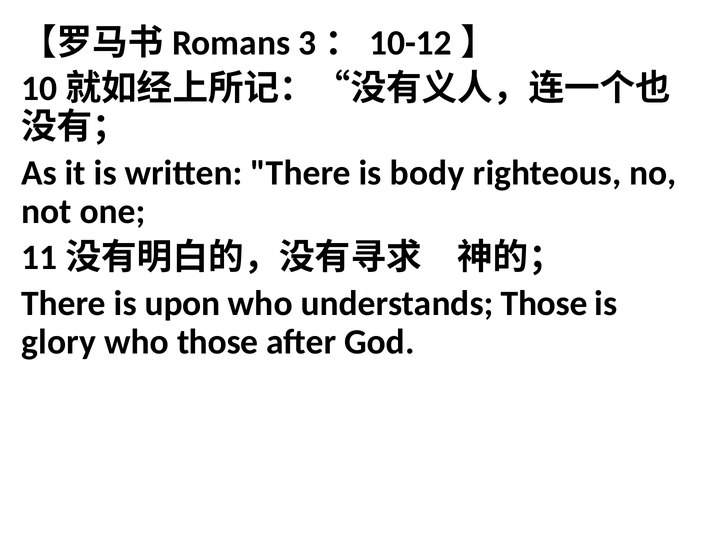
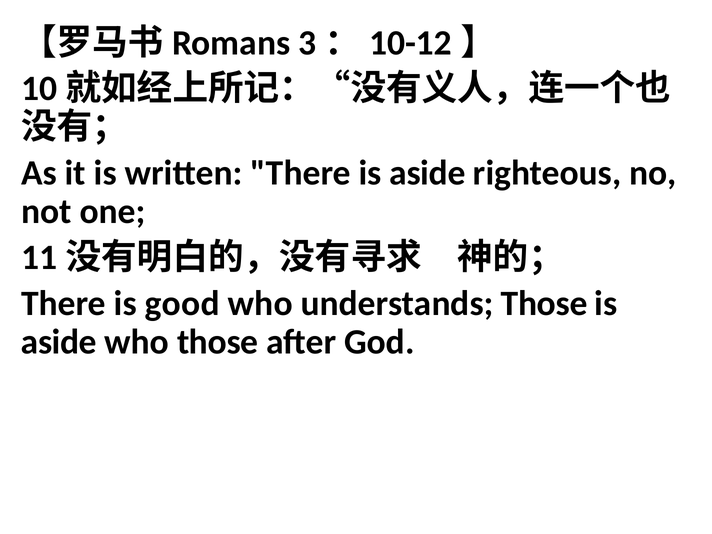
There is body: body -> aside
upon: upon -> good
glory at (59, 342): glory -> aside
